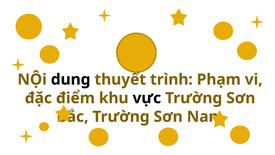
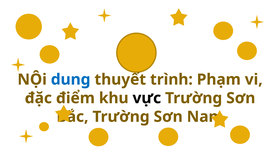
dung colour: black -> blue
